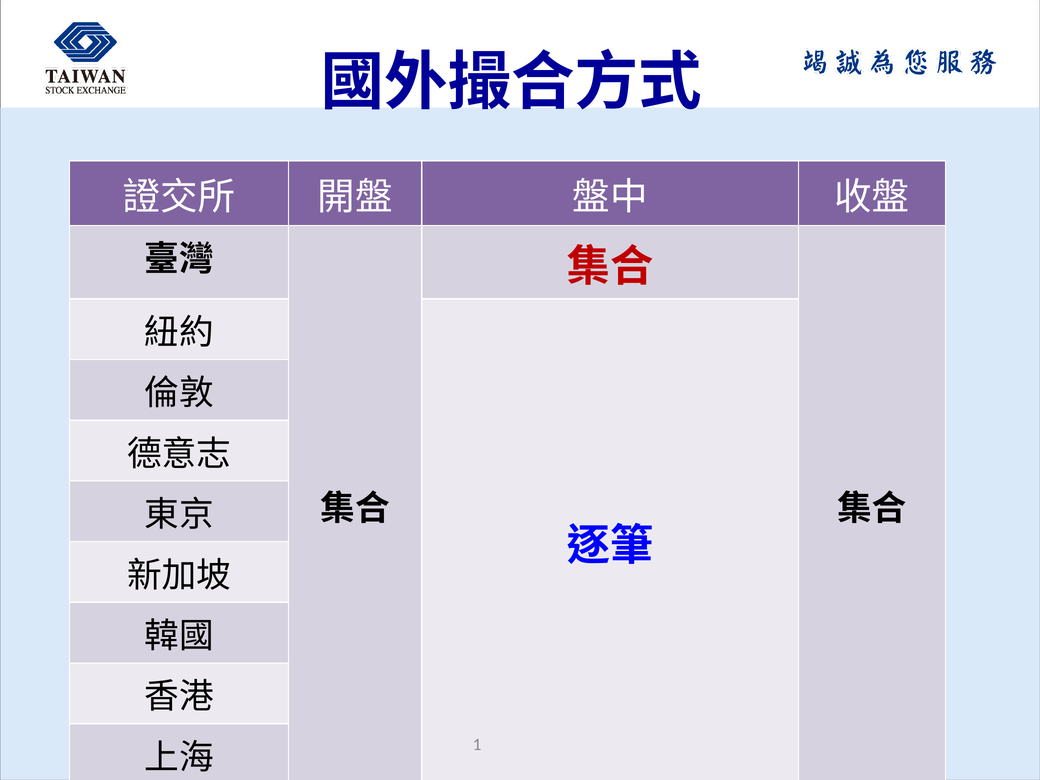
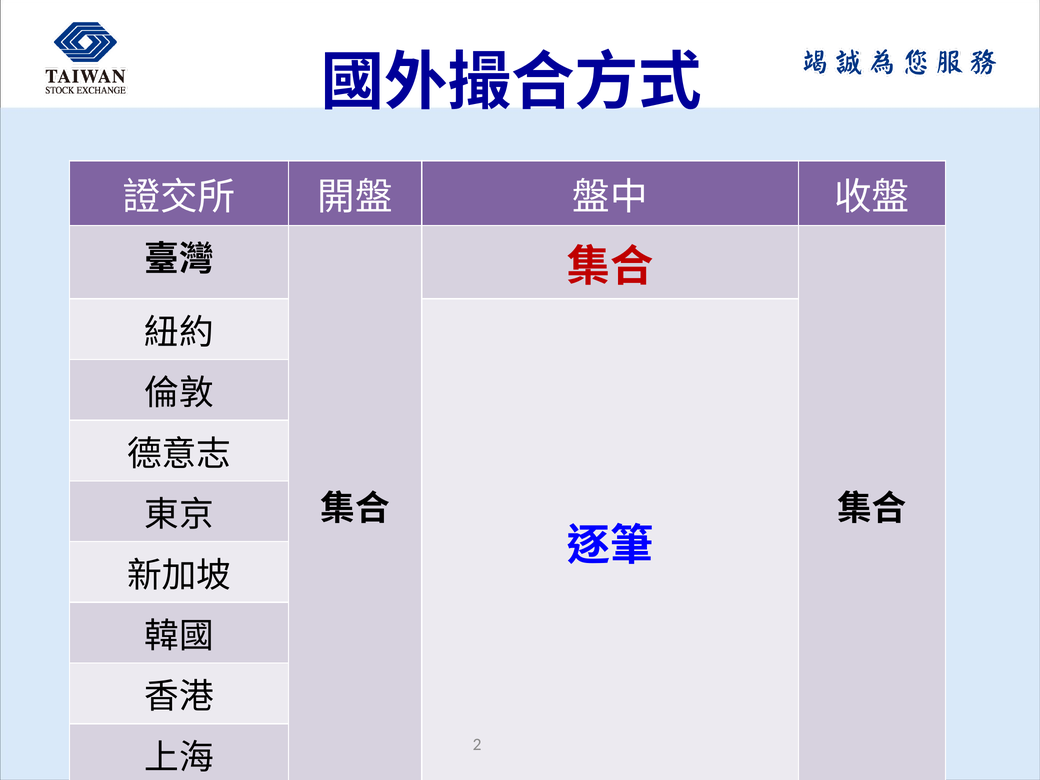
1: 1 -> 2
